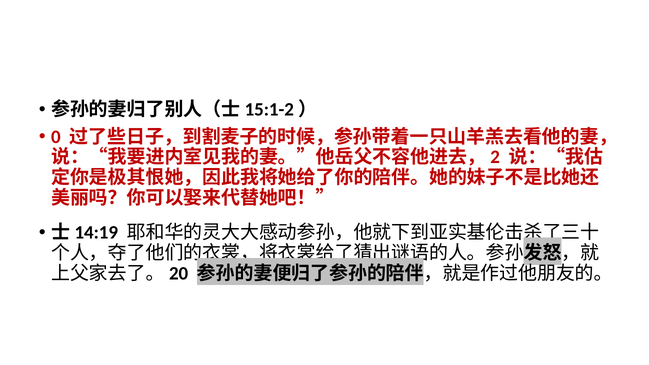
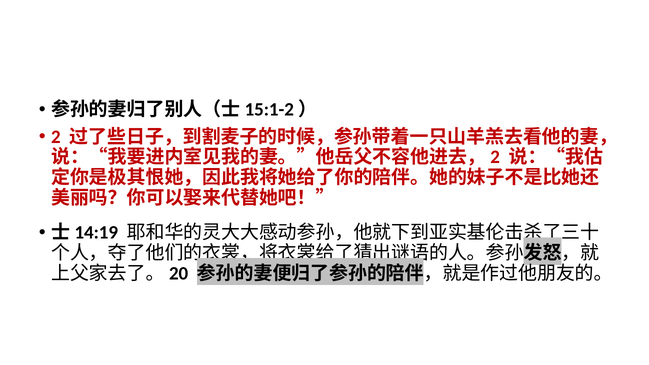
0: 0 -> 2
